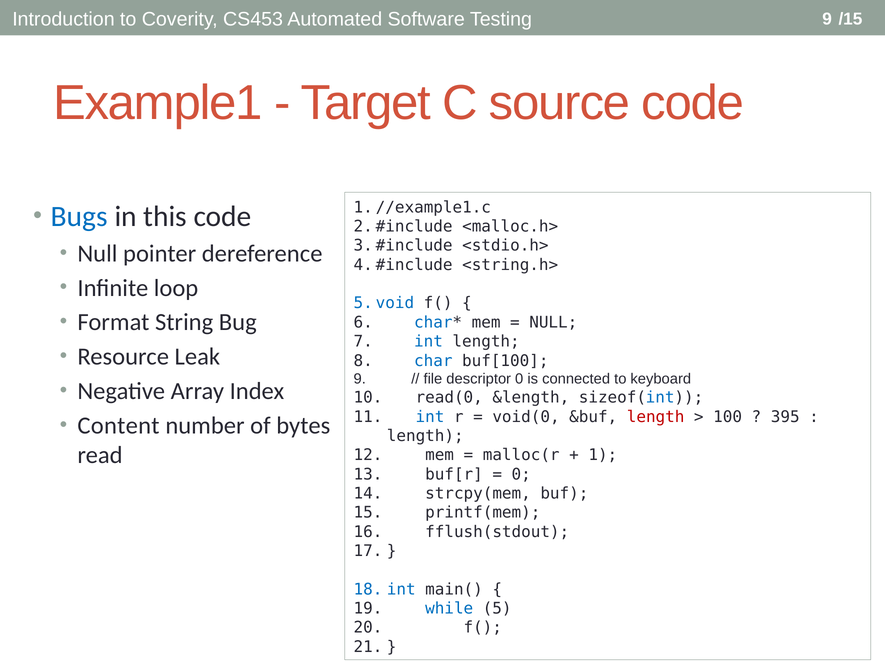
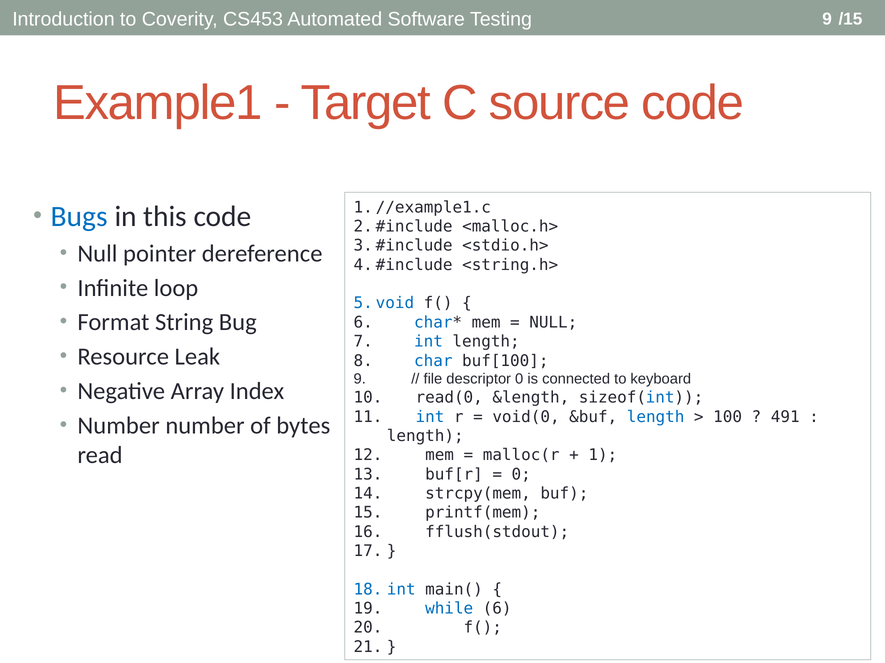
length at (656, 417) colour: red -> blue
395: 395 -> 491
Content at (118, 426): Content -> Number
while 5: 5 -> 6
